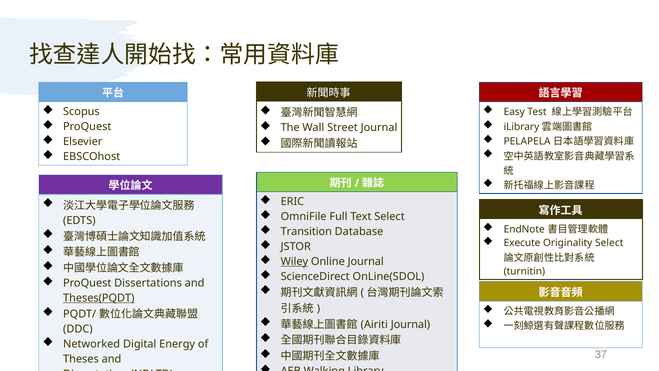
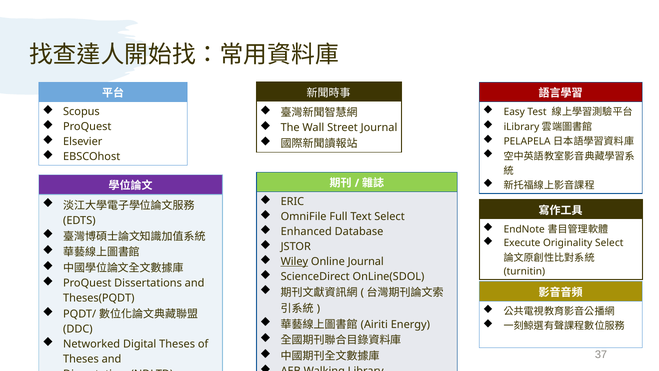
Transition: Transition -> Enhanced
Theses(PQDT underline: present -> none
Journal at (410, 324): Journal -> Energy
Digital Energy: Energy -> Theses
